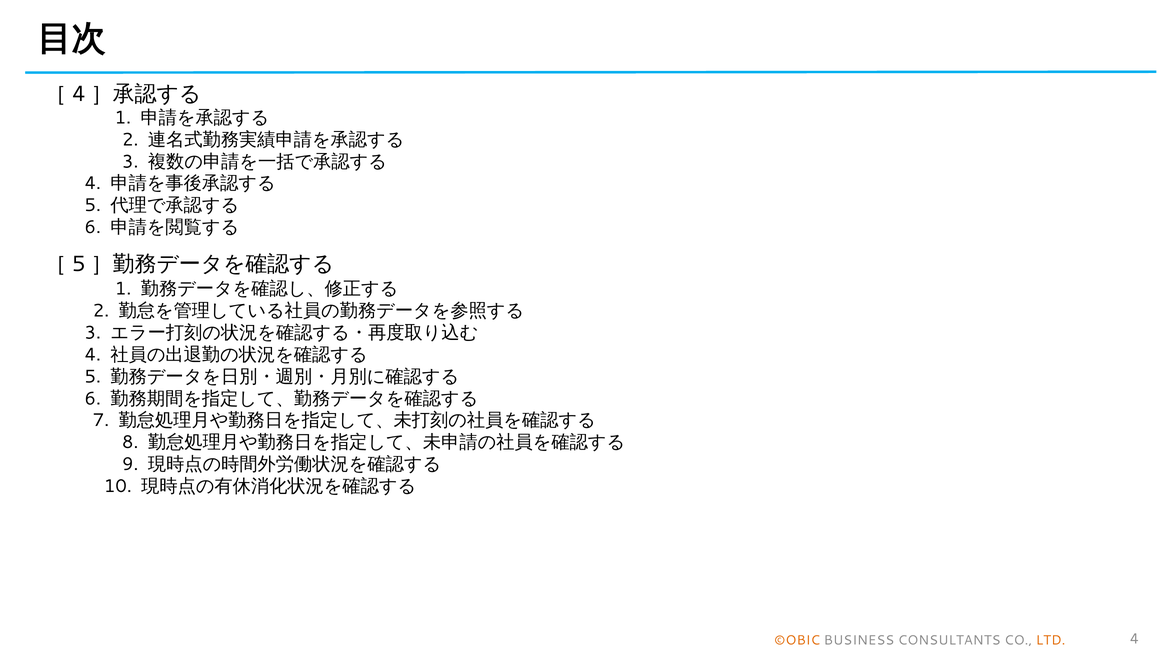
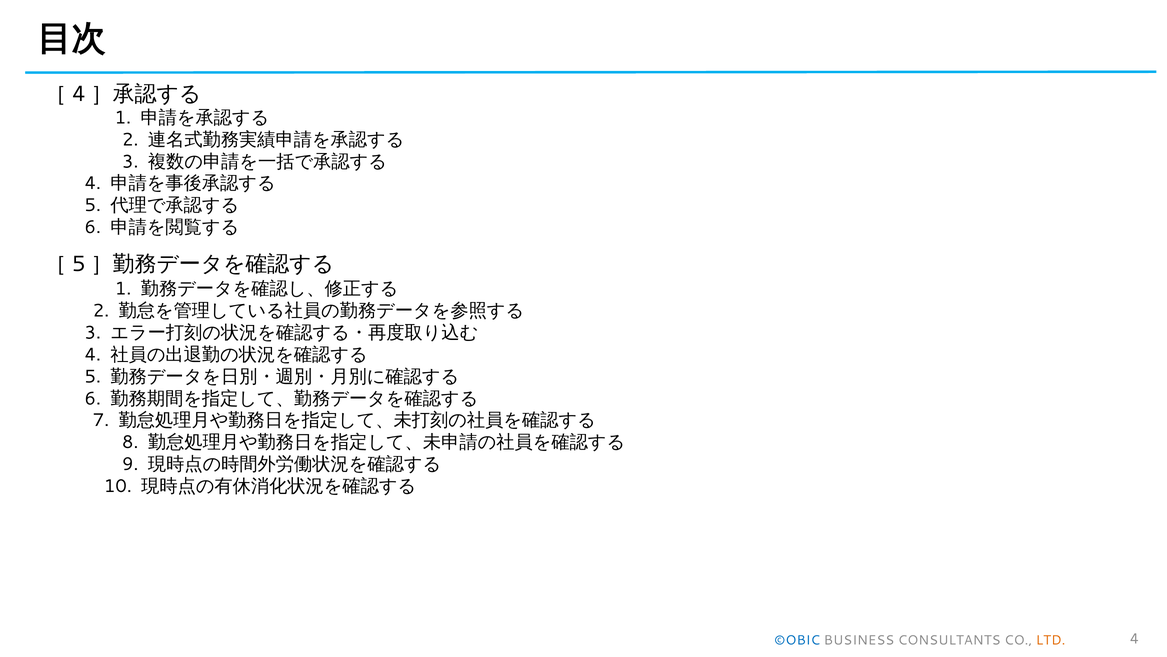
©OBIC colour: orange -> blue
